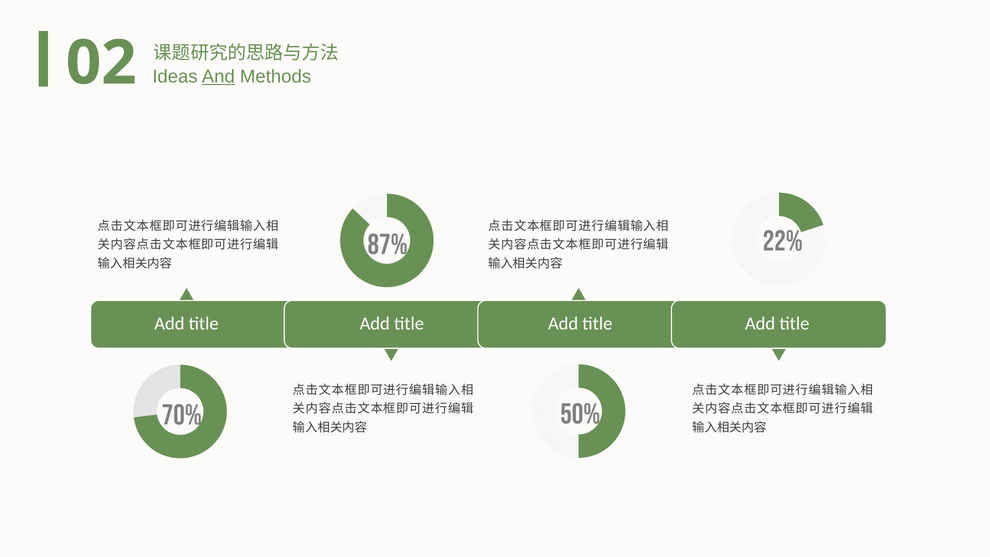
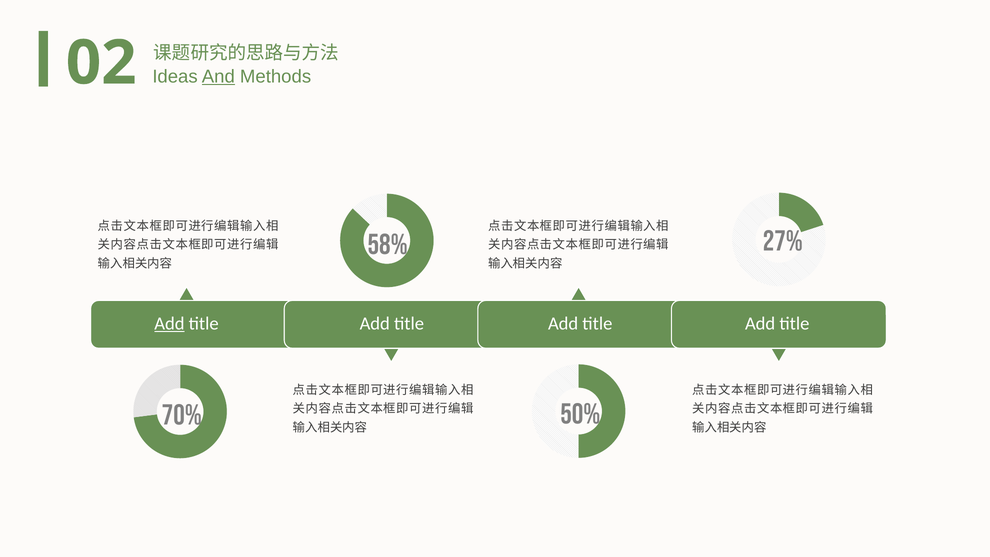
22%: 22% -> 27%
87%: 87% -> 58%
Add at (169, 324) underline: none -> present
